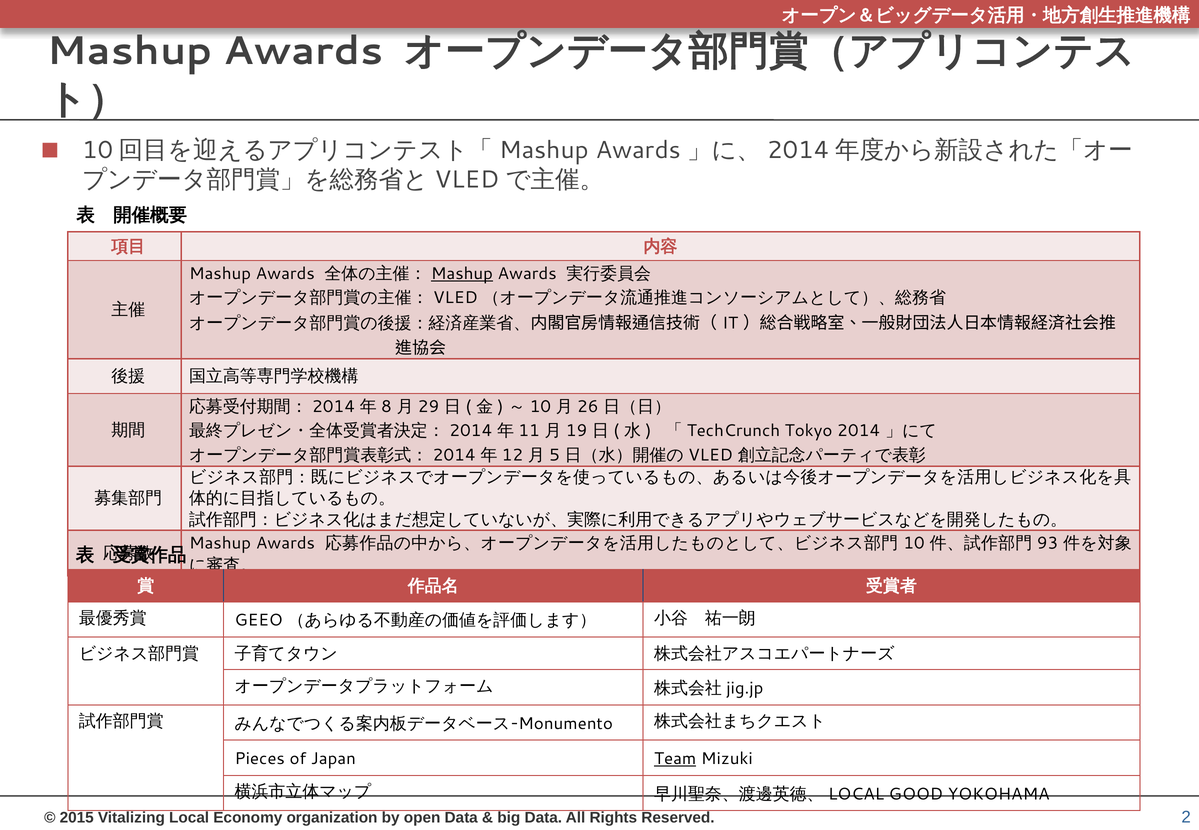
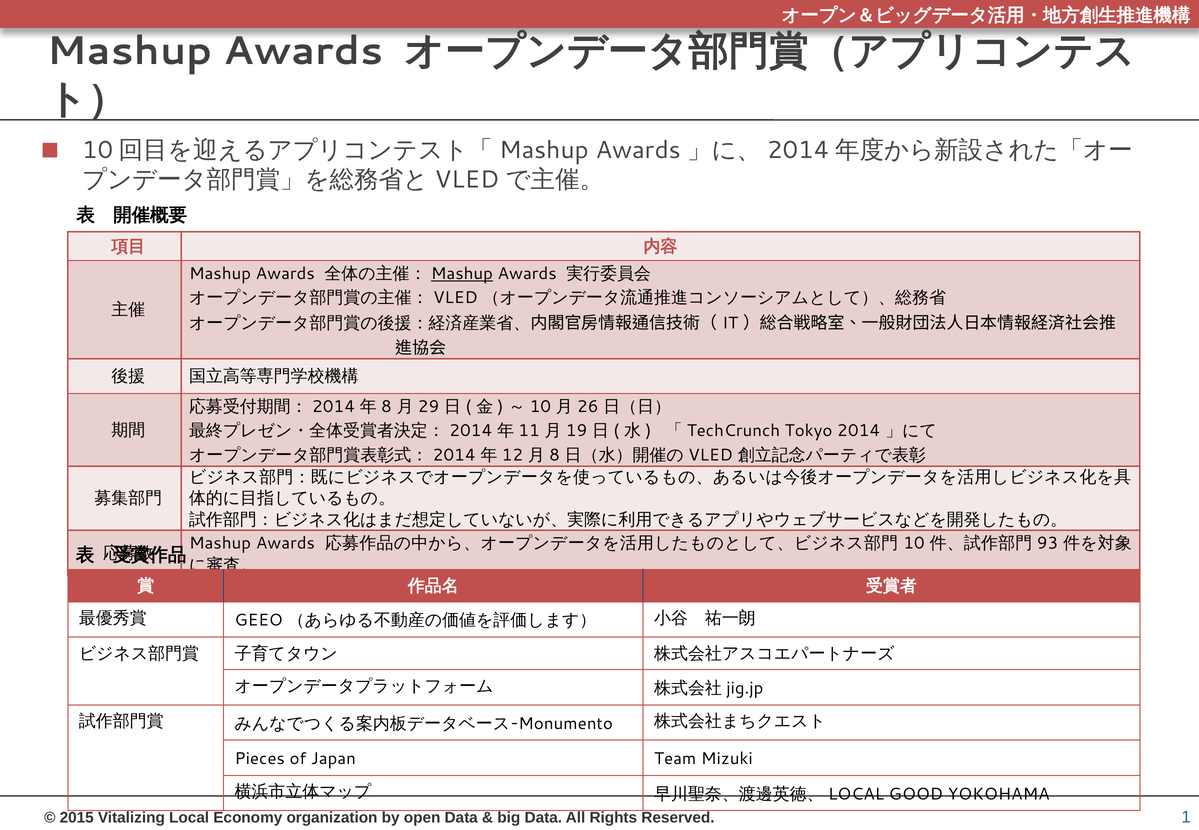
5 at (555, 455): 5 -> 8
Team underline: present -> none
2: 2 -> 1
